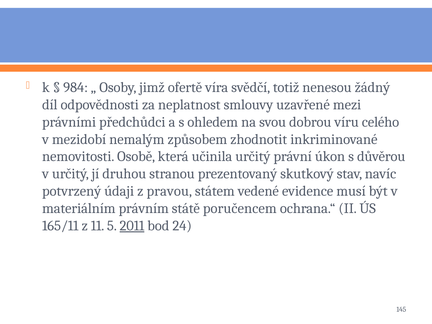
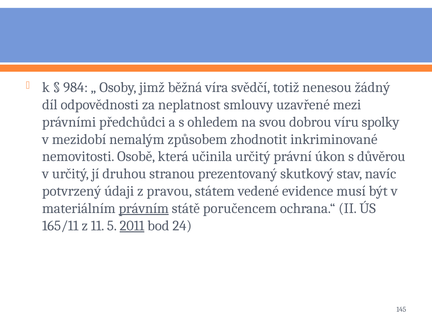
ofertě: ofertě -> běžná
celého: celého -> spolky
právním underline: none -> present
